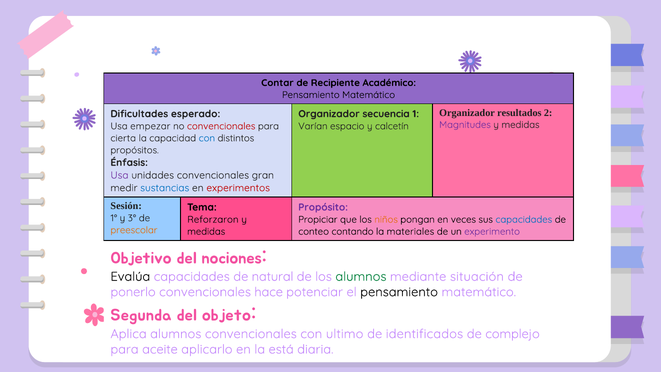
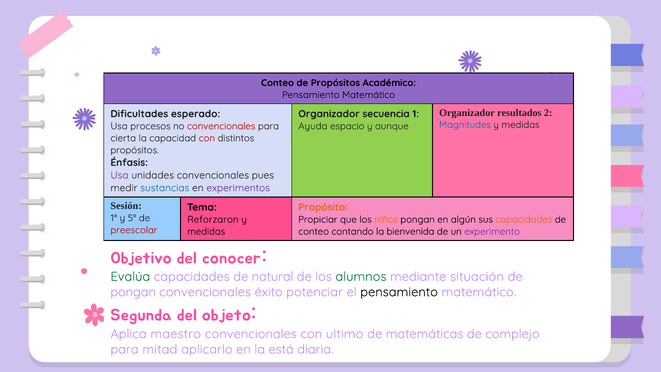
Contar at (277, 83): Contar -> Conteo
de Recipiente: Recipiente -> Propósitos
Magnitudes colour: purple -> blue
empezar: empezar -> procesos
Varían: Varían -> Ayuda
calcetín: calcetín -> aunque
con at (207, 138) colour: blue -> red
gran: gran -> pues
experimentos colour: red -> purple
Propósito colour: purple -> orange
3°: 3° -> 5°
veces: veces -> algún
capacidades at (524, 219) colour: blue -> orange
preescolar colour: orange -> red
materiales: materiales -> bienvenida
nociones: nociones -> conocer
Evalúa colour: black -> green
ponerlo at (133, 292): ponerlo -> pongan
hace: hace -> éxito
Aplica alumnos: alumnos -> maestro
identificados: identificados -> matemáticas
aceite: aceite -> mitad
